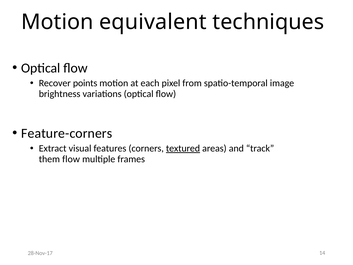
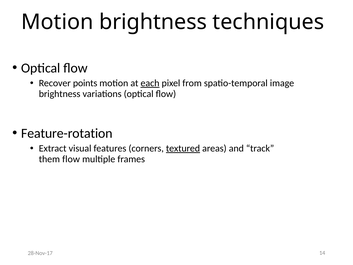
Motion equivalent: equivalent -> brightness
each underline: none -> present
Feature-corners: Feature-corners -> Feature-rotation
